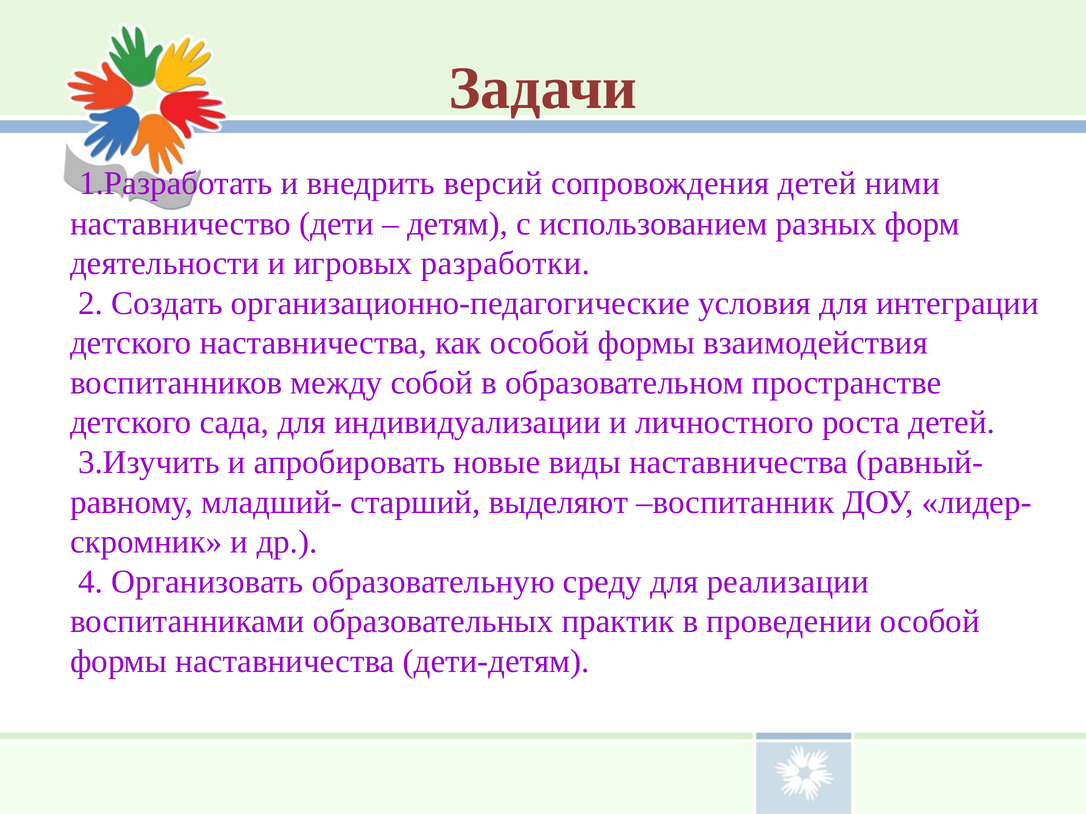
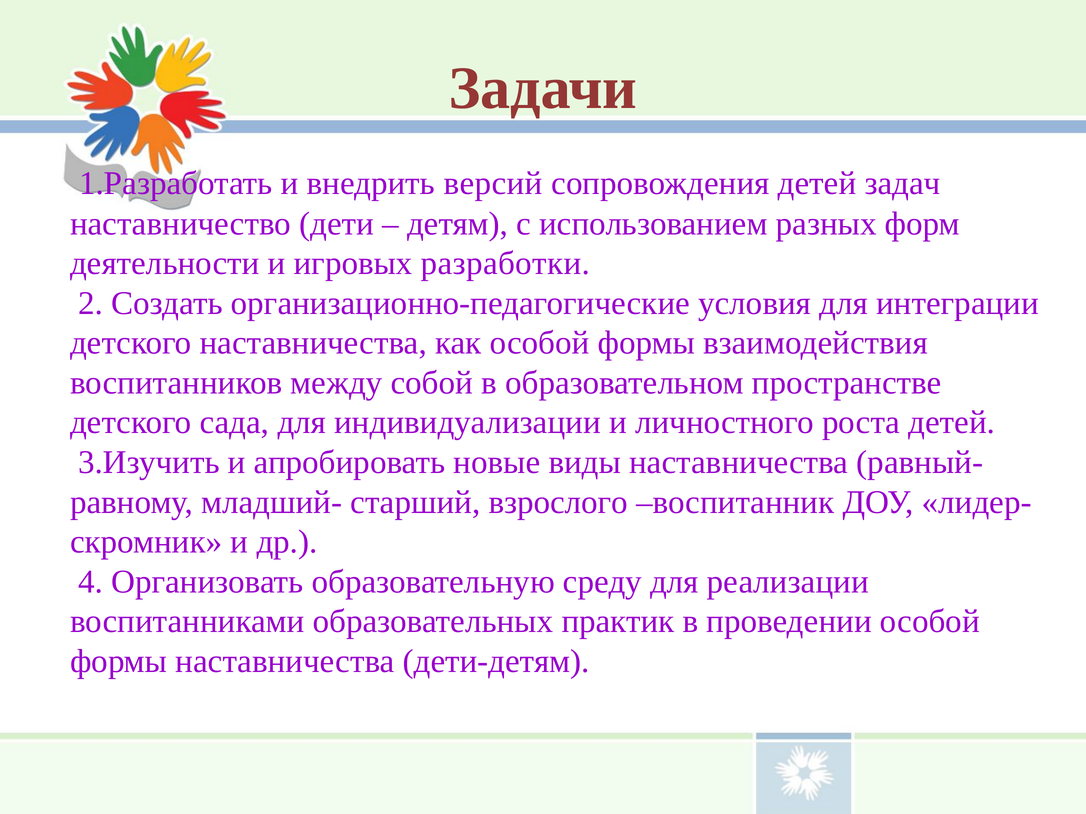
ними: ними -> задач
выделяют: выделяют -> взрослого
